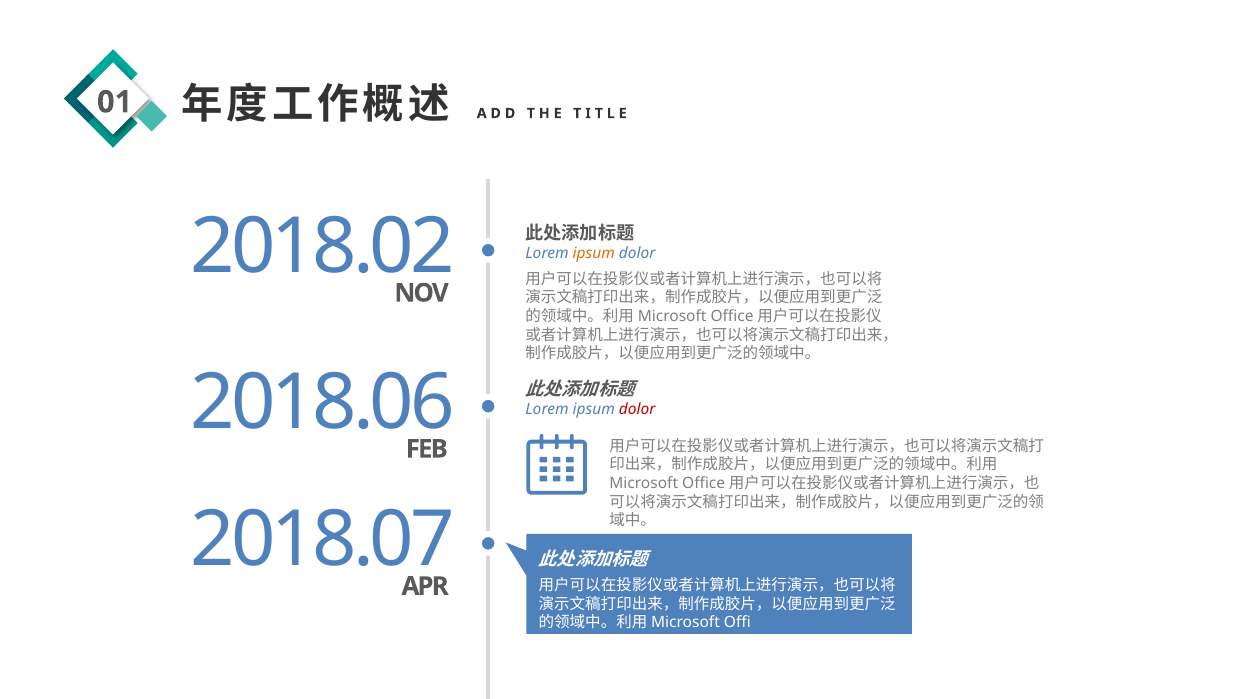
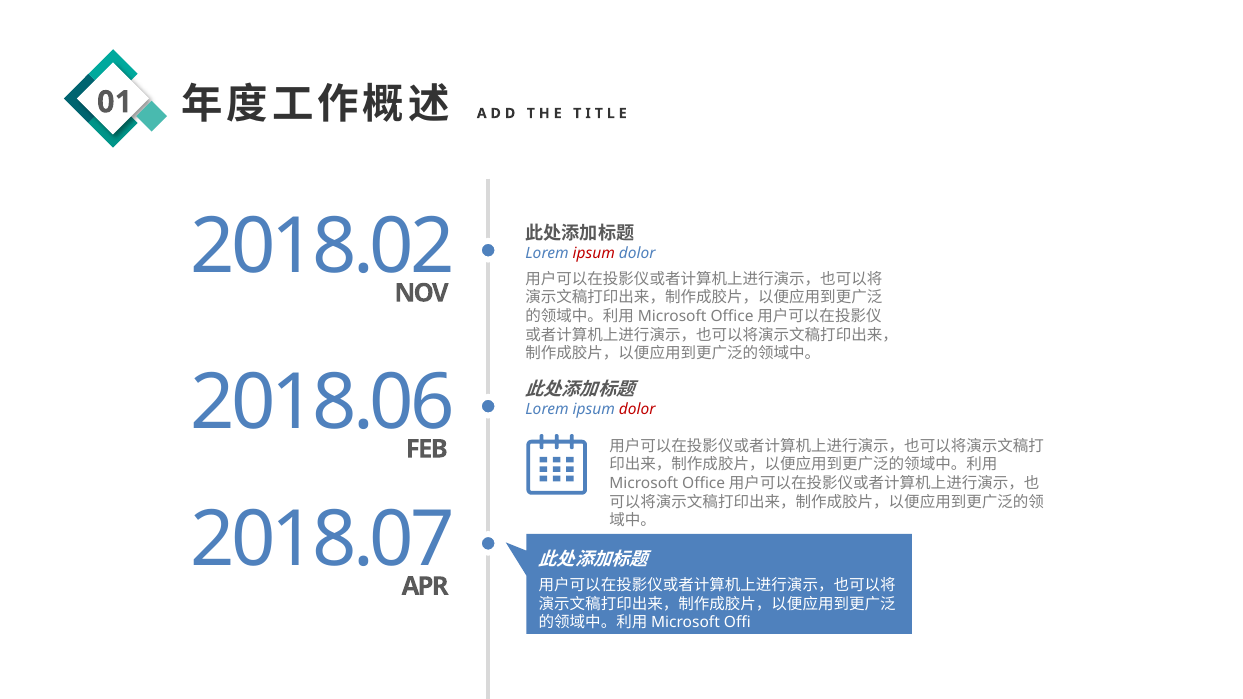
ipsum at (594, 254) colour: orange -> red
